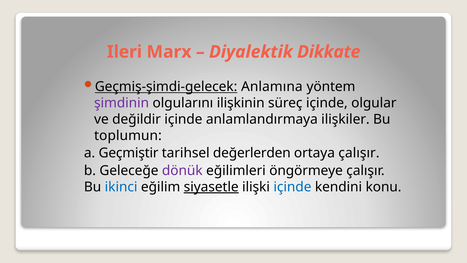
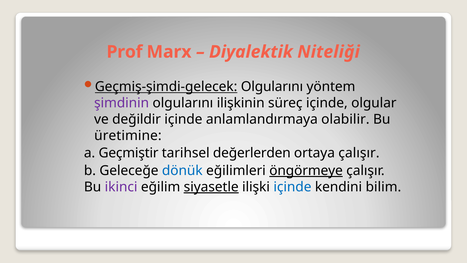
Ileri: Ileri -> Prof
Dikkate: Dikkate -> Niteliği
Geçmiş-şimdi-gelecek Anlamına: Anlamına -> Olgularını
ilişkiler: ilişkiler -> olabilir
toplumun: toplumun -> üretimine
dönük colour: purple -> blue
öngörmeye underline: none -> present
ikinci colour: blue -> purple
konu: konu -> bilim
